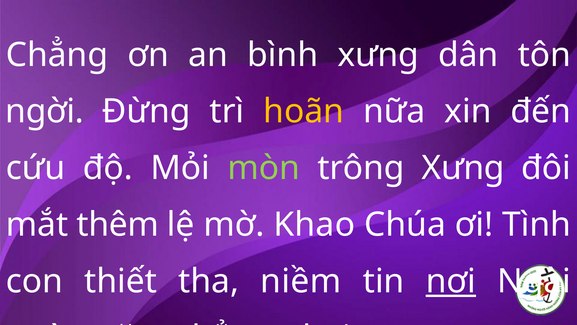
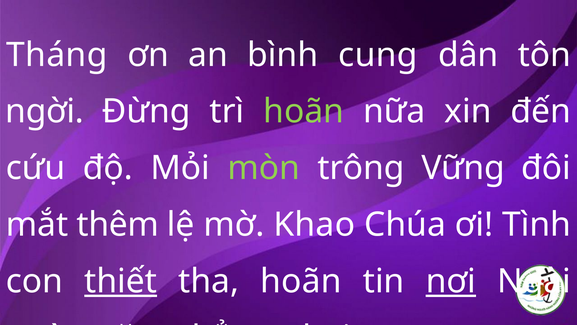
Chẳng at (57, 55): Chẳng -> Tháng
bình xưng: xưng -> cung
hoãn at (304, 111) colour: yellow -> light green
trông Xưng: Xưng -> Vững
thiết underline: none -> present
tha niềm: niềm -> hoãn
